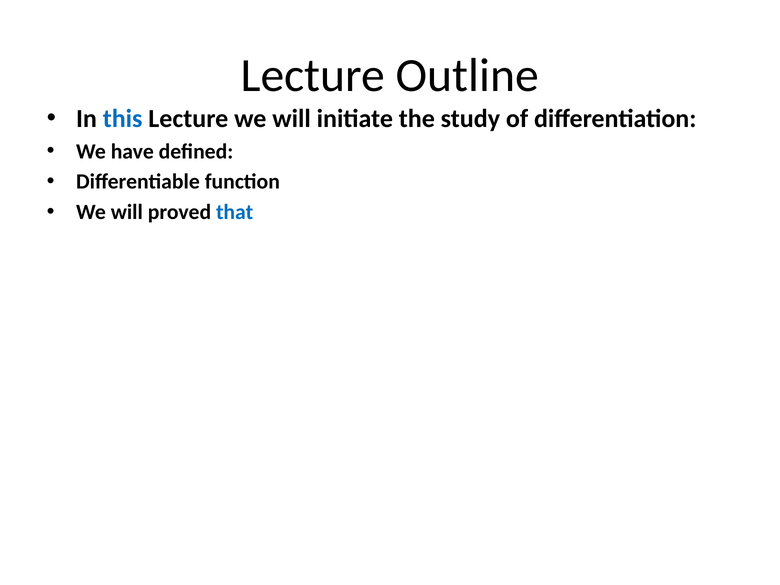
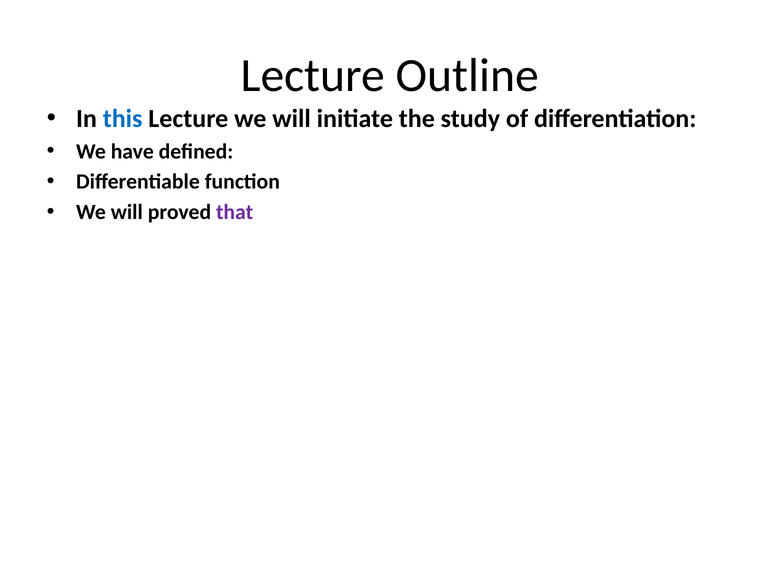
that colour: blue -> purple
